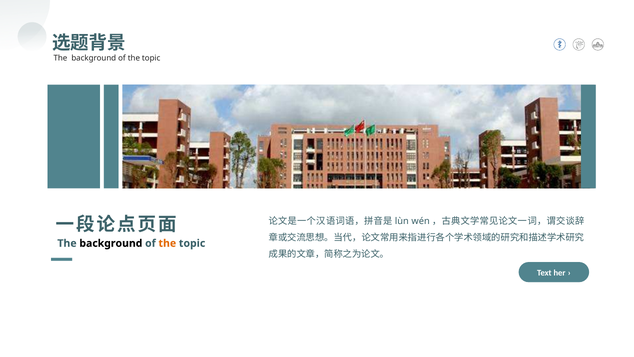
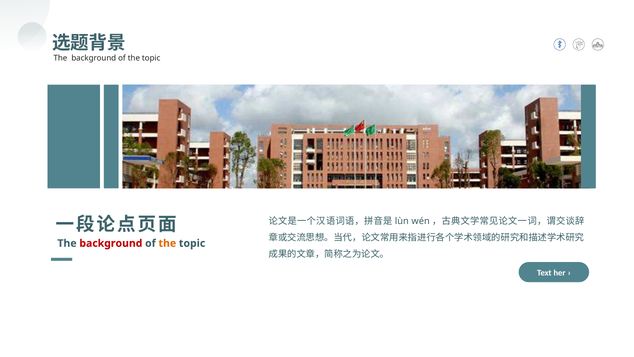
background at (111, 243) colour: black -> red
